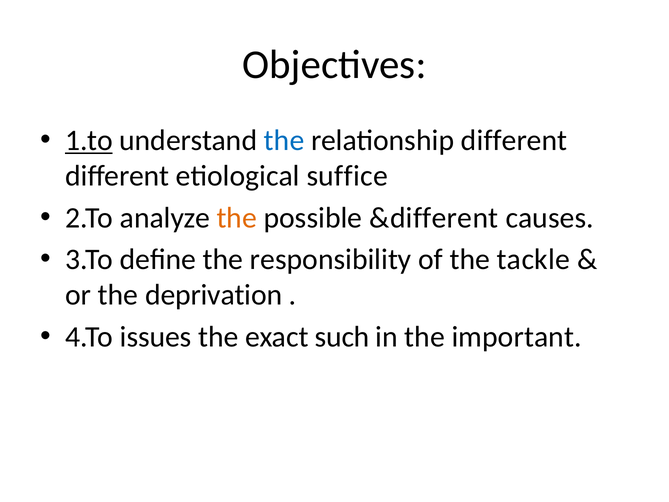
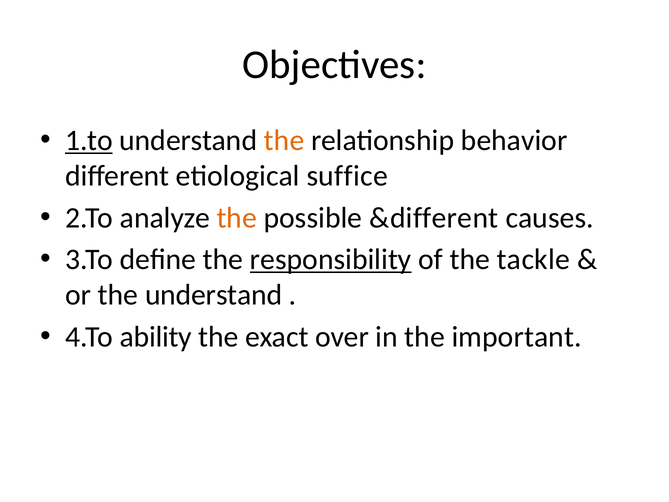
the at (284, 140) colour: blue -> orange
relationship different: different -> behavior
responsibility underline: none -> present
the deprivation: deprivation -> understand
issues: issues -> ability
such: such -> over
